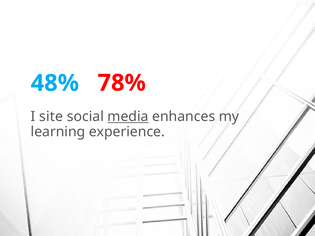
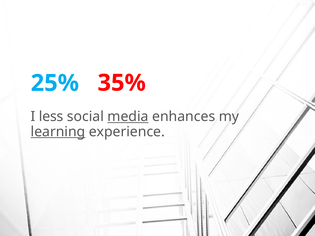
78%: 78% -> 35%
48%: 48% -> 25%
site: site -> less
learning underline: none -> present
